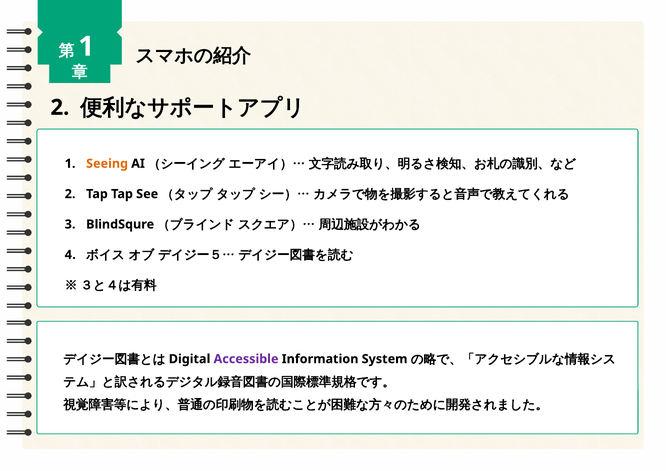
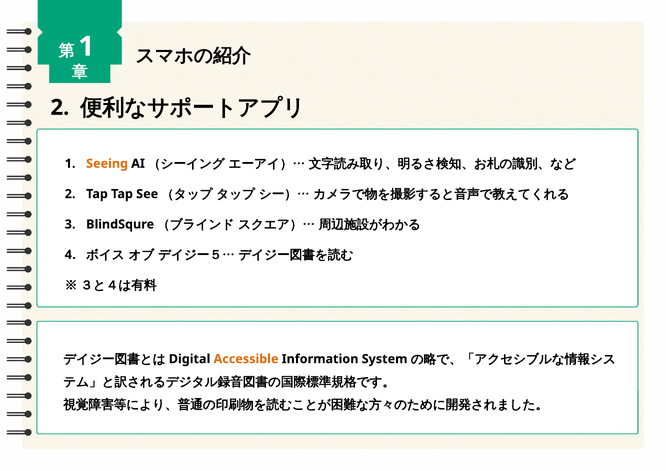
Accessible colour: purple -> orange
